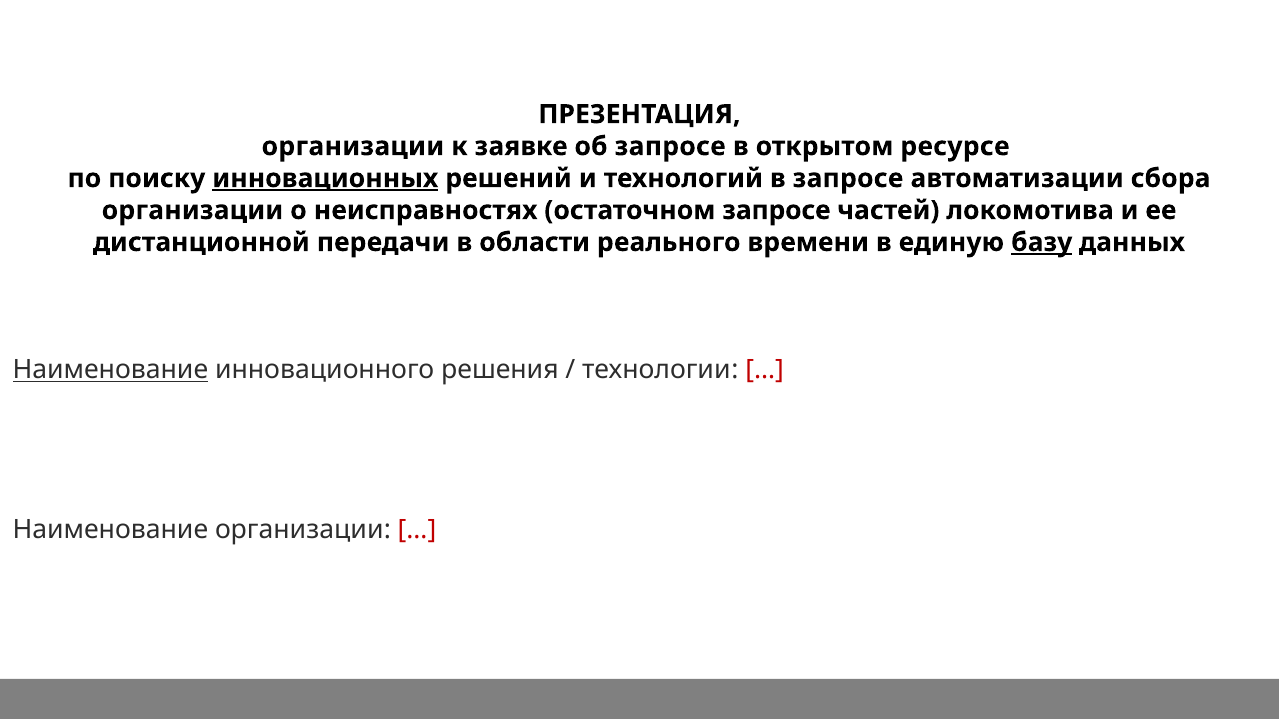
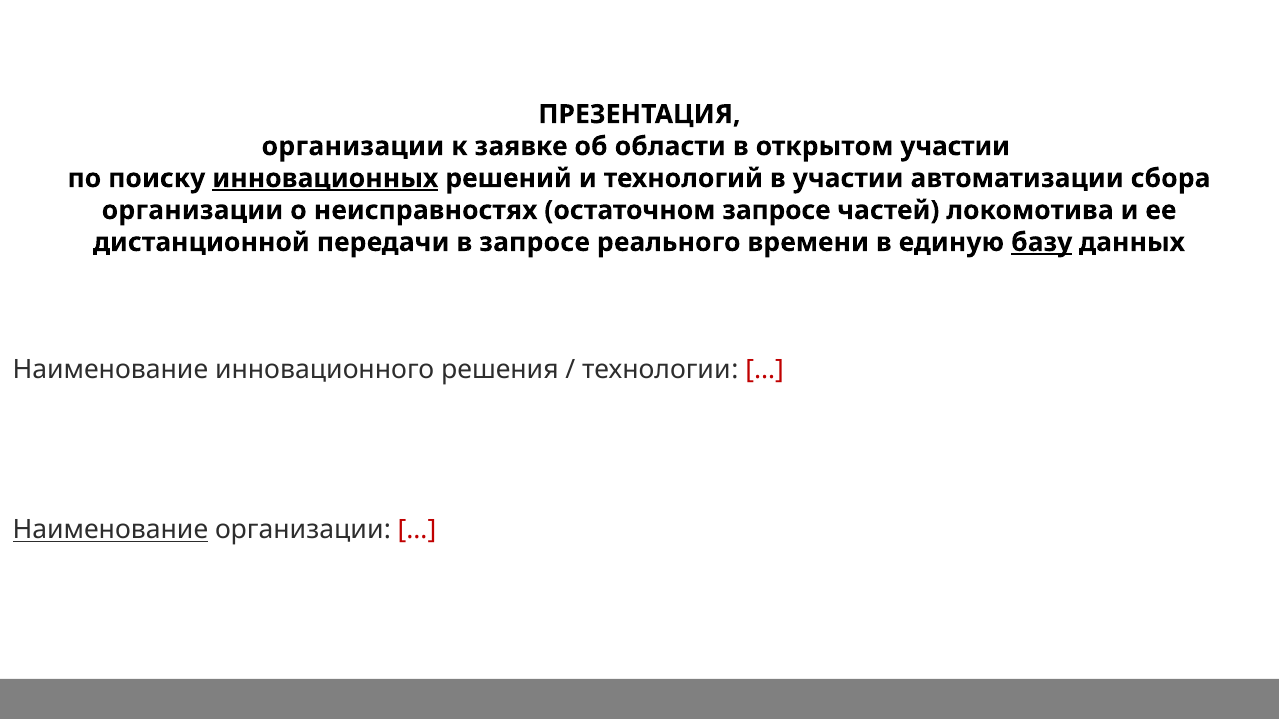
об запросе: запросе -> области
открытом ресурсе: ресурсе -> участии
в запросе: запросе -> участии
в области: области -> запросе
Наименование at (110, 370) underline: present -> none
Наименование at (110, 530) underline: none -> present
